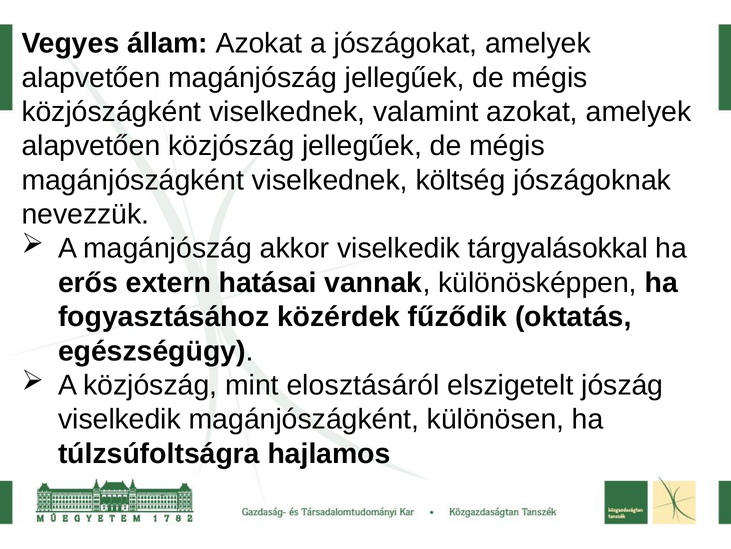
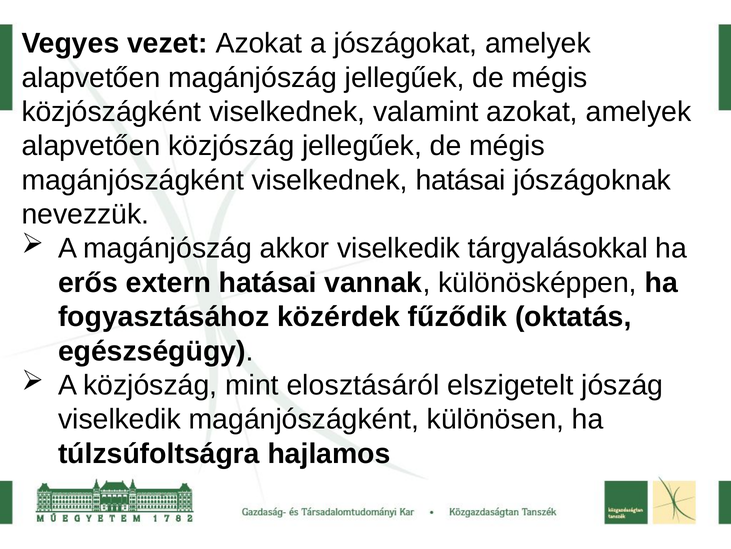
állam: állam -> vezet
viselkednek költség: költség -> hatásai
